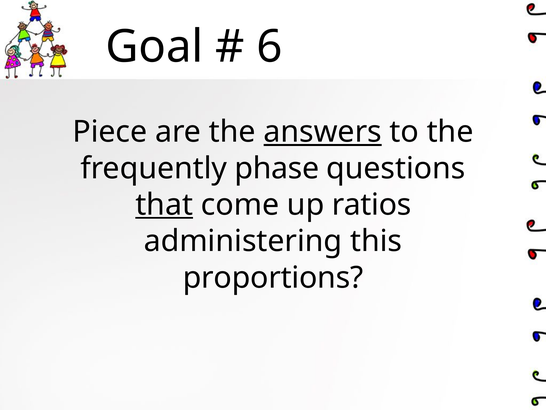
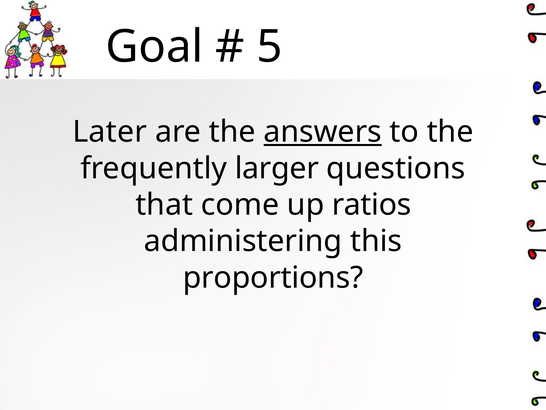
6: 6 -> 5
Piece: Piece -> Later
phase: phase -> larger
that underline: present -> none
